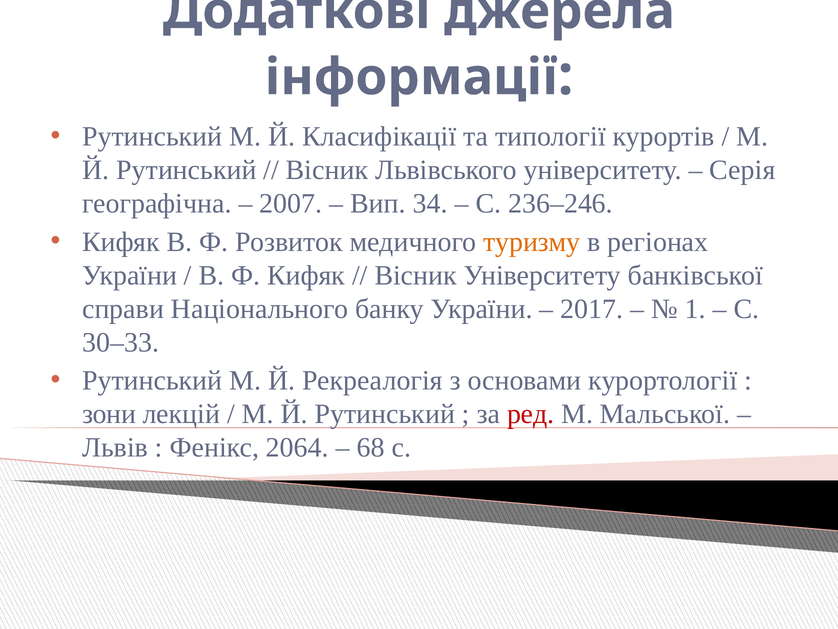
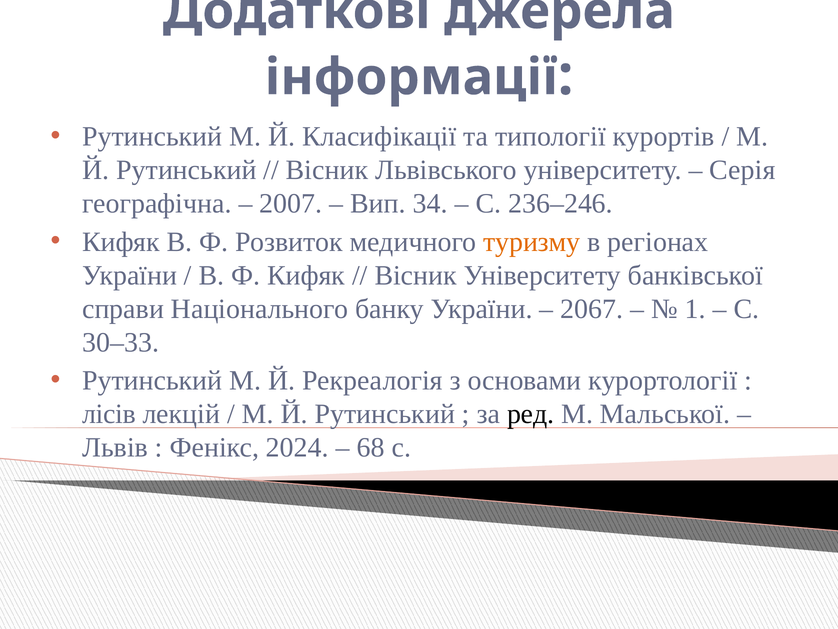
2017: 2017 -> 2067
зони: зони -> лісів
ред colour: red -> black
2064: 2064 -> 2024
